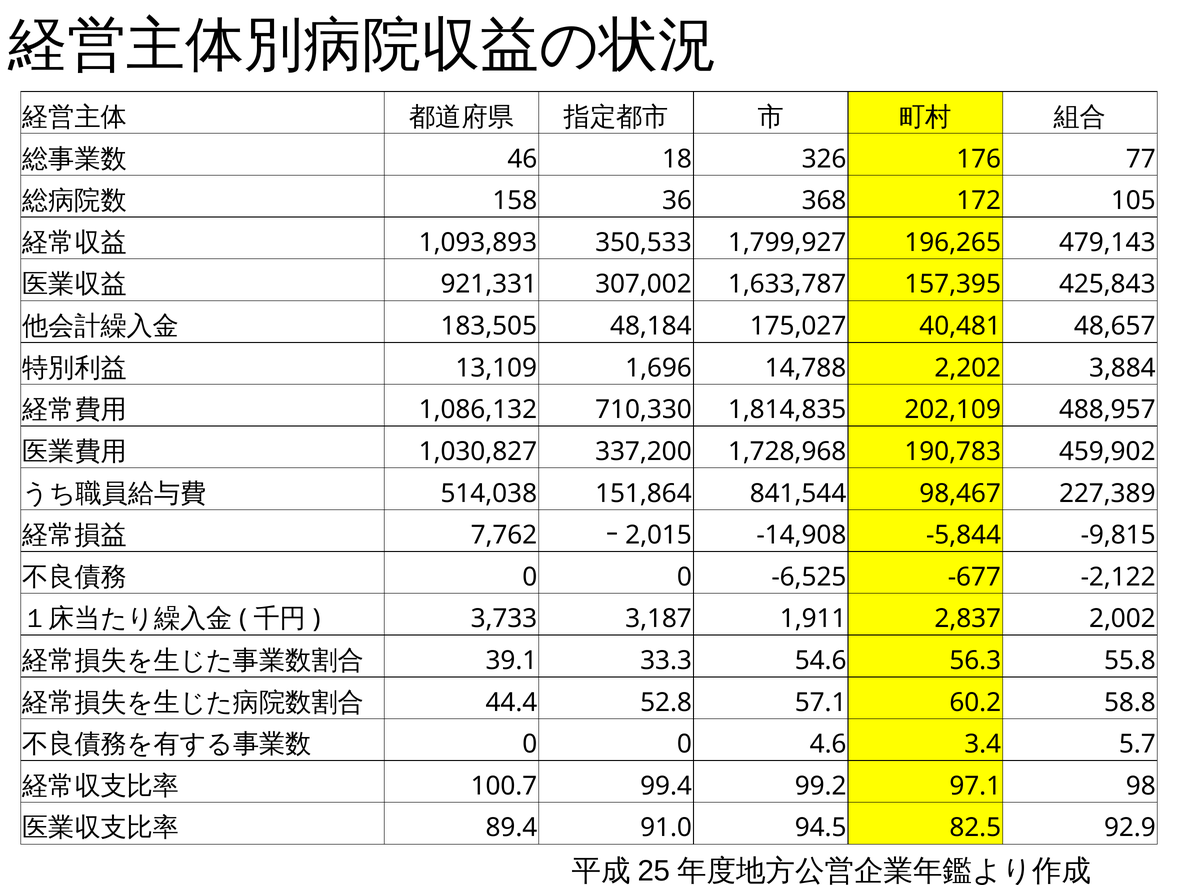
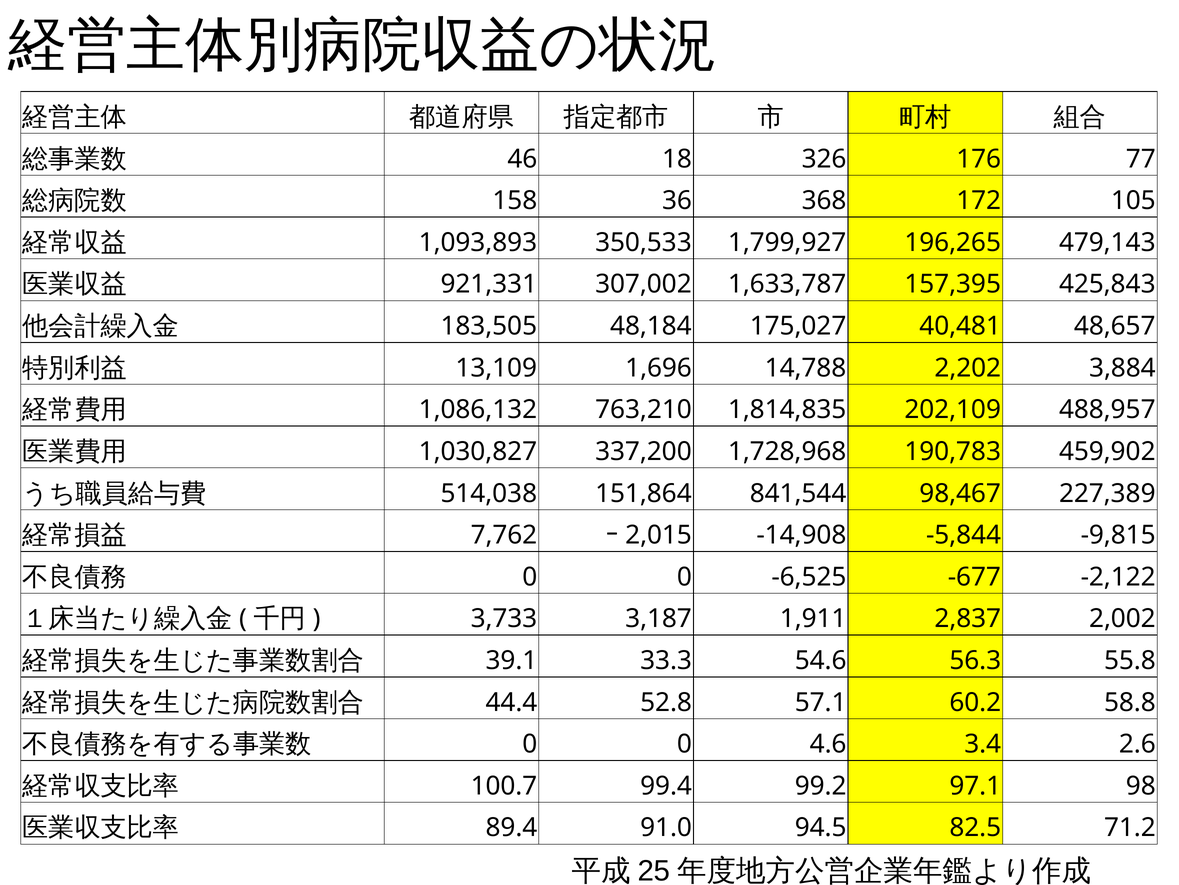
710,330: 710,330 -> 763,210
5.7: 5.7 -> 2.6
92.9: 92.9 -> 71.2
